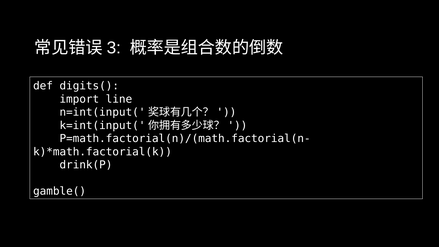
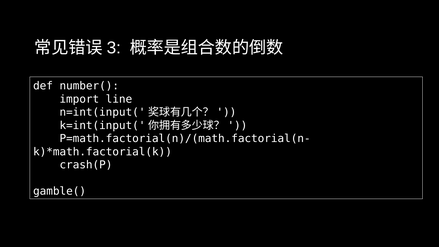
digits(: digits( -> number(
drink(P: drink(P -> crash(P
